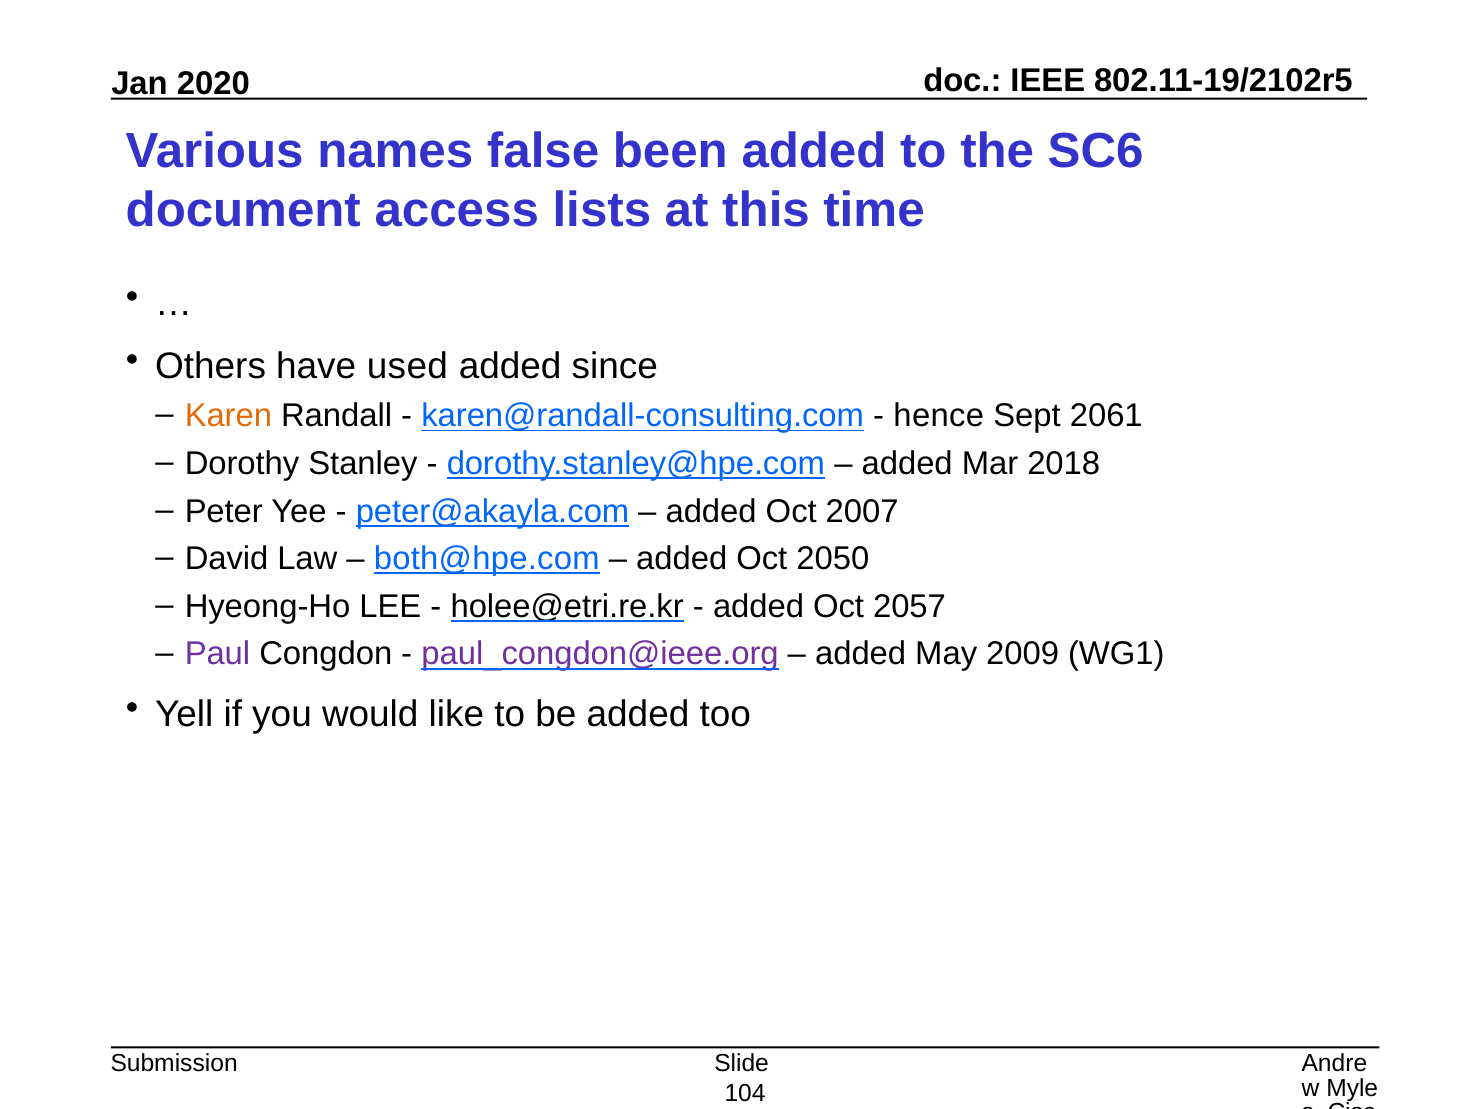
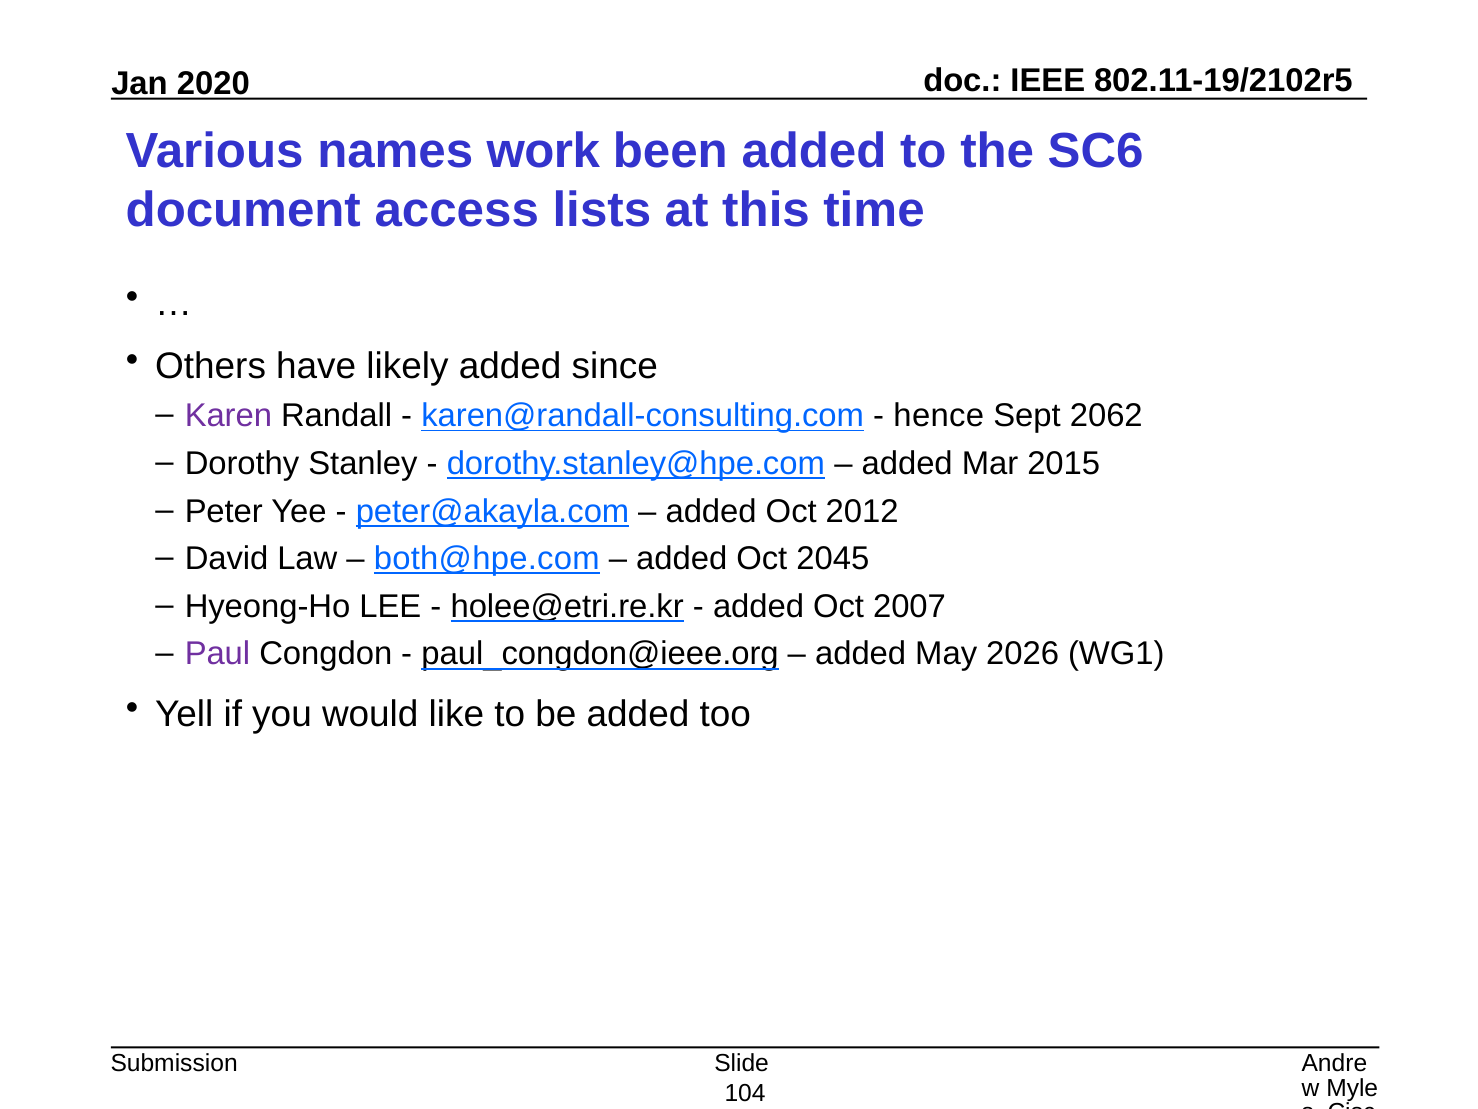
false: false -> work
used: used -> likely
Karen colour: orange -> purple
2061: 2061 -> 2062
2018: 2018 -> 2015
2007: 2007 -> 2012
2050: 2050 -> 2045
2057: 2057 -> 2007
paul_congdon@ieee.org colour: purple -> black
2009: 2009 -> 2026
